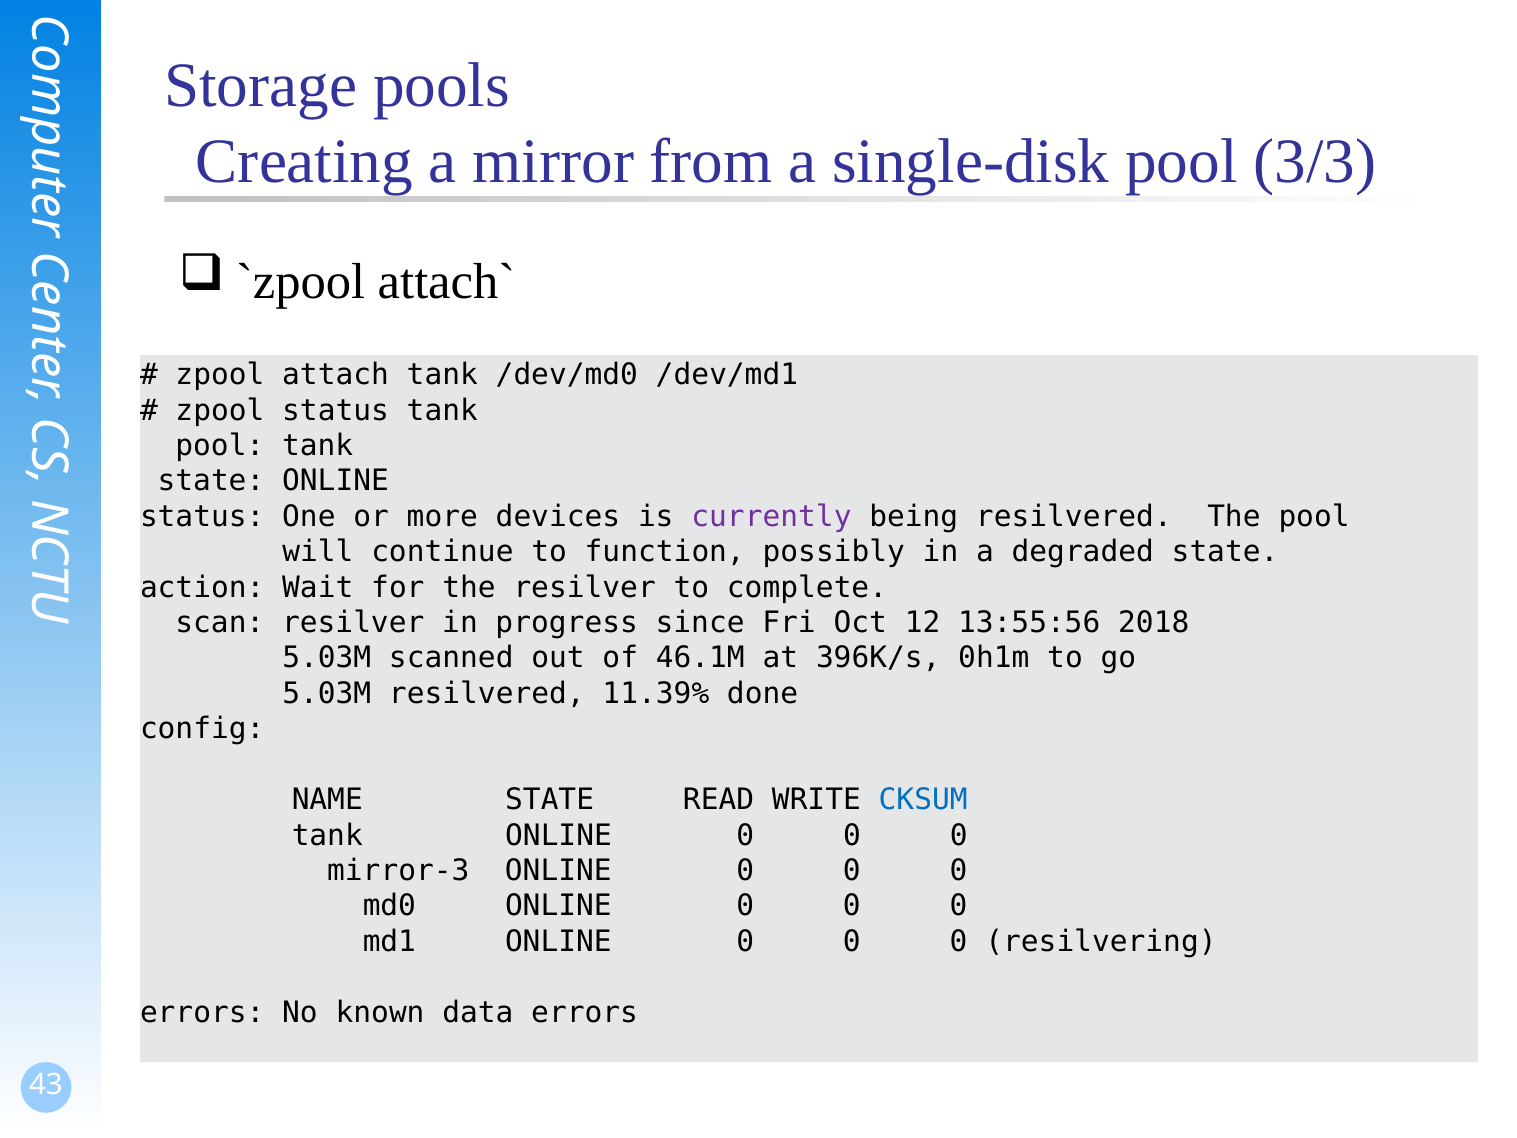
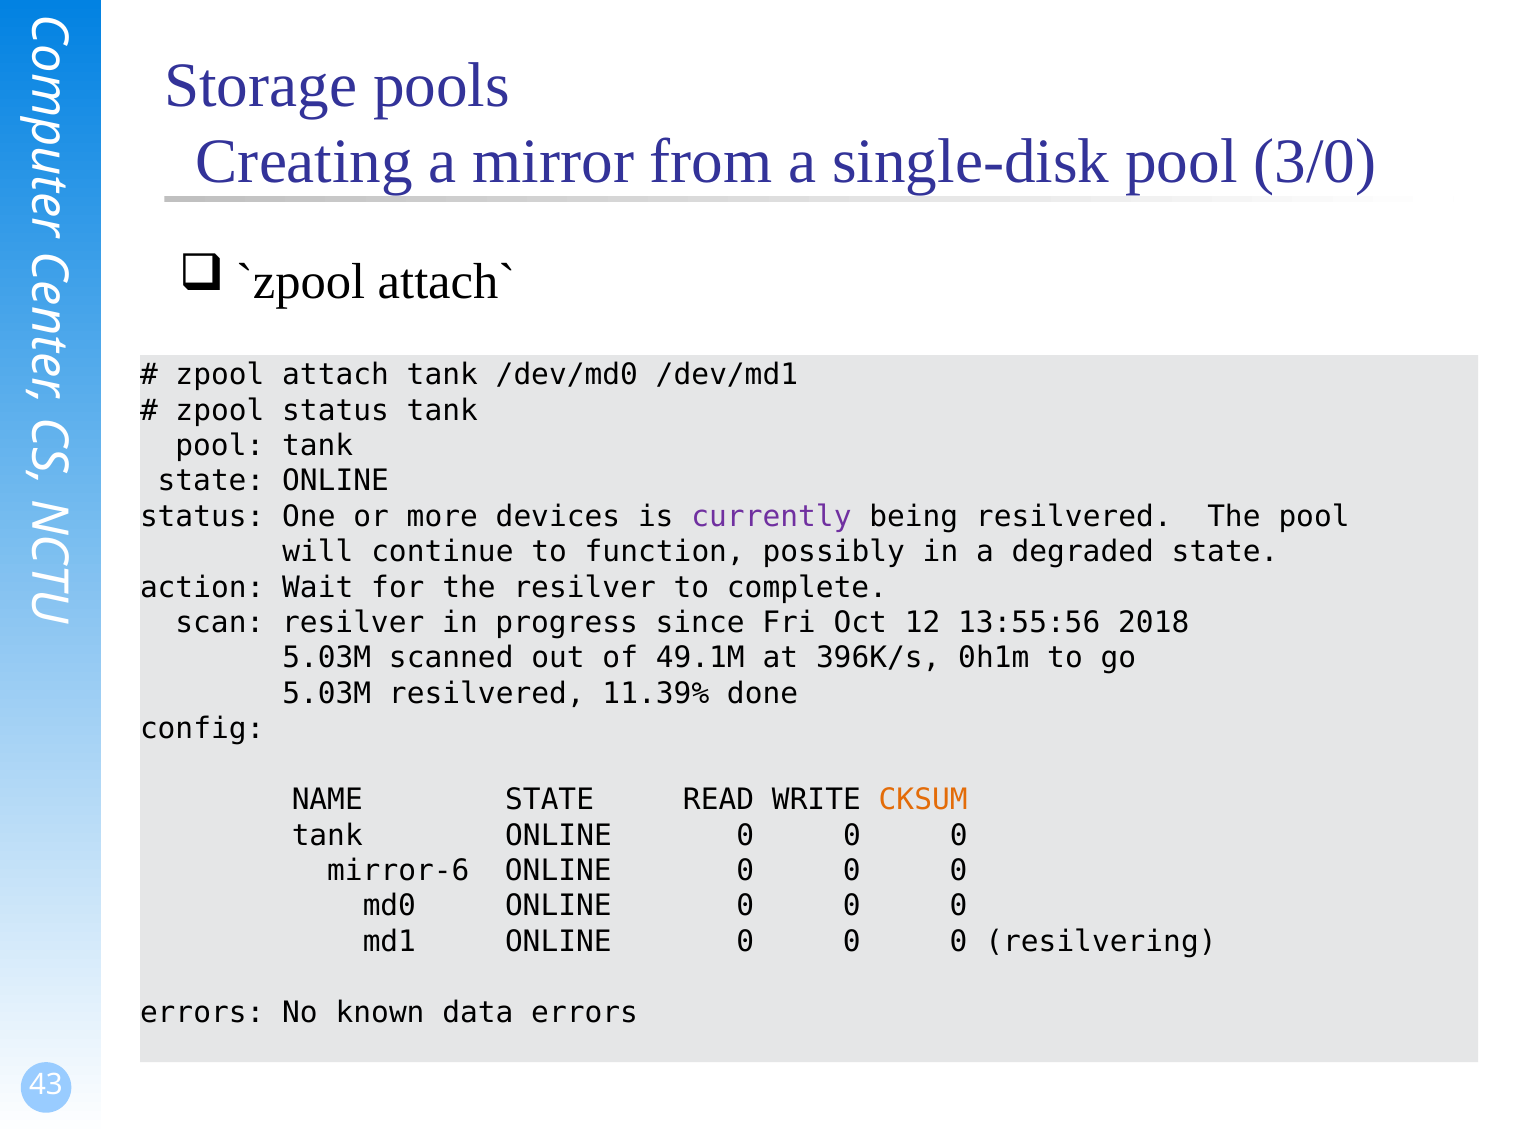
3/3: 3/3 -> 3/0
46.1M: 46.1M -> 49.1M
CKSUM colour: blue -> orange
mirror-3: mirror-3 -> mirror-6
